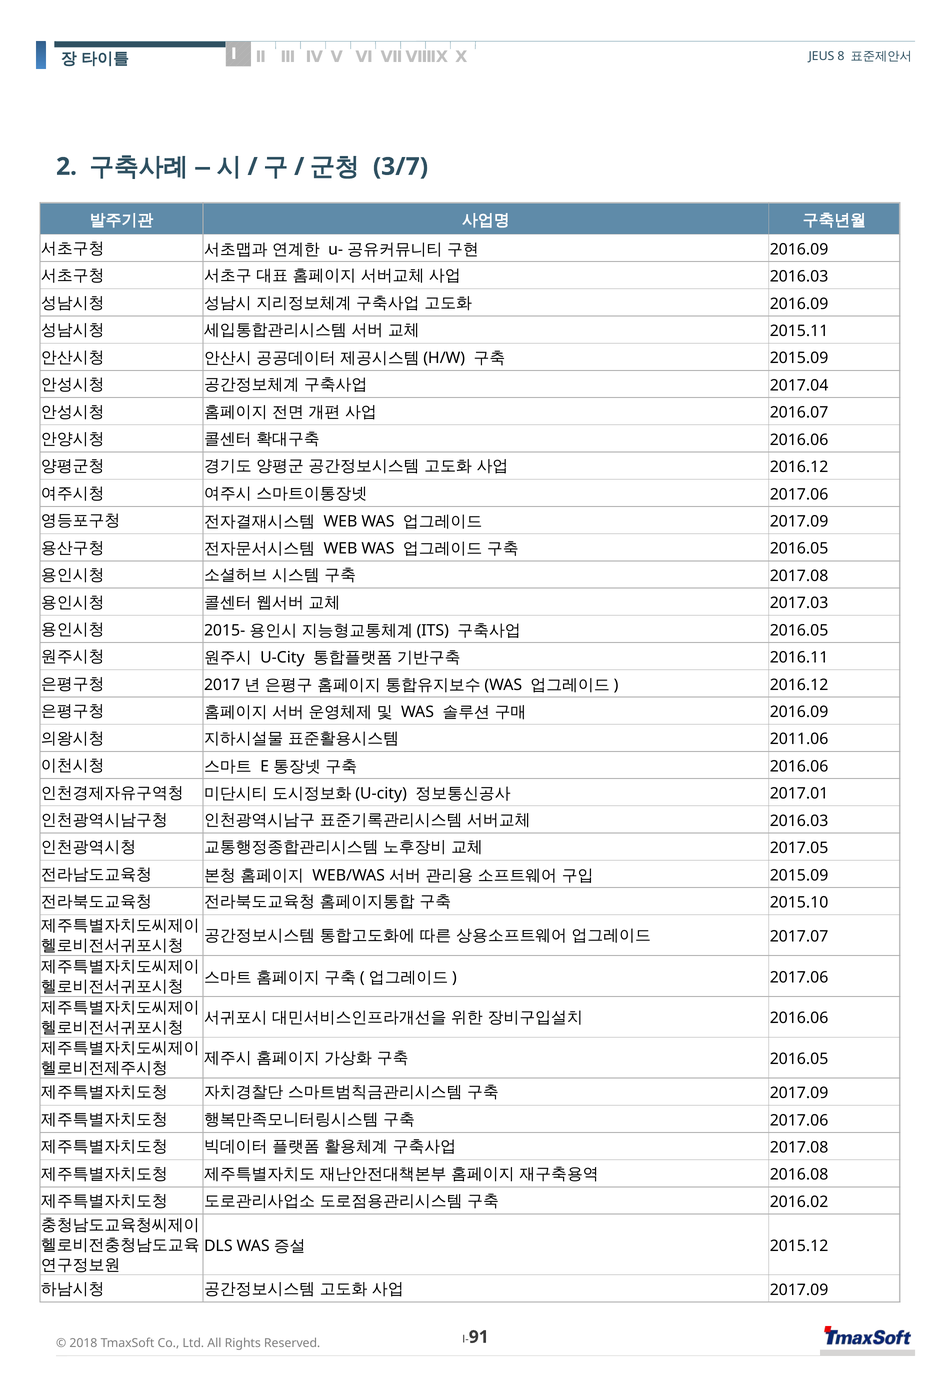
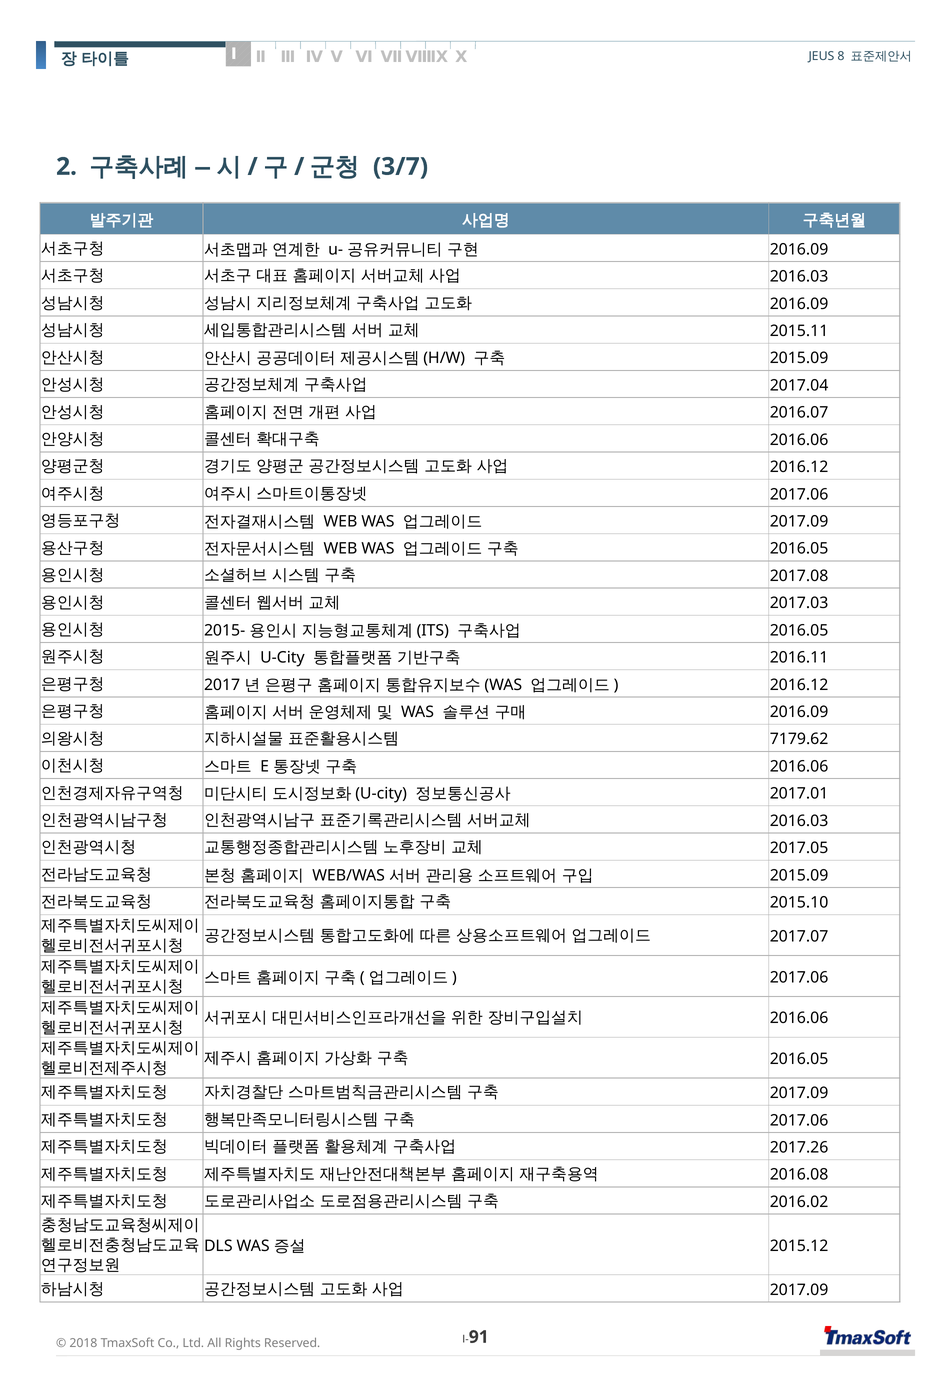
2011.06: 2011.06 -> 7179.62
2017.08 at (799, 1147): 2017.08 -> 2017.26
